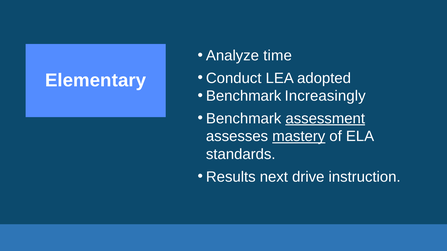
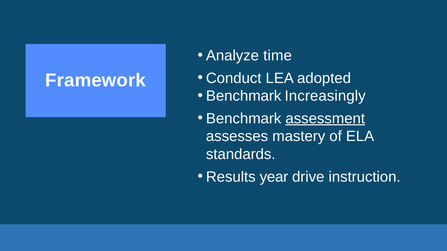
Elementary: Elementary -> Framework
mastery underline: present -> none
next: next -> year
